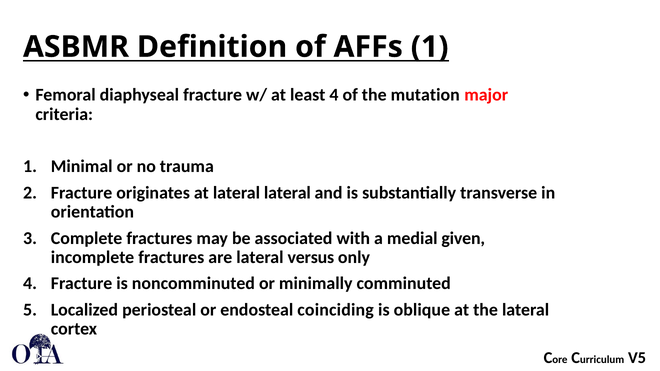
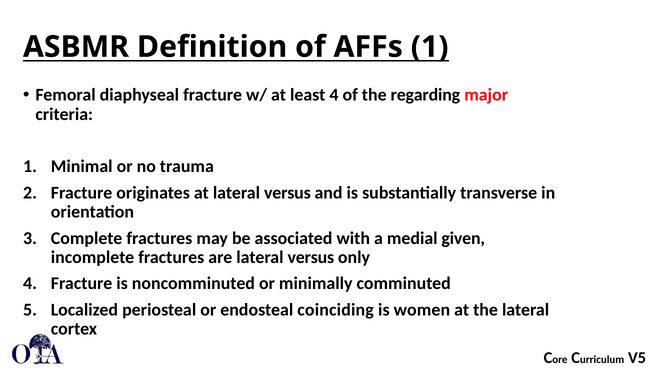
mutation: mutation -> regarding
at lateral lateral: lateral -> versus
oblique: oblique -> women
